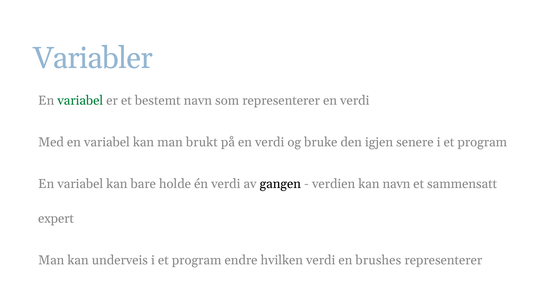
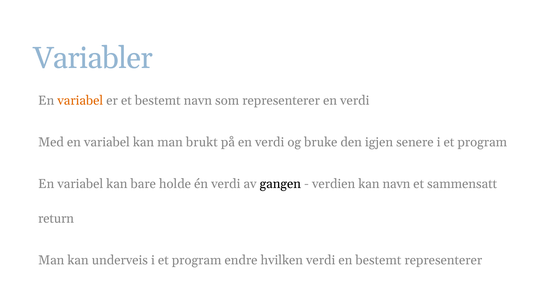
variabel at (80, 101) colour: green -> orange
expert: expert -> return
en brushes: brushes -> bestemt
